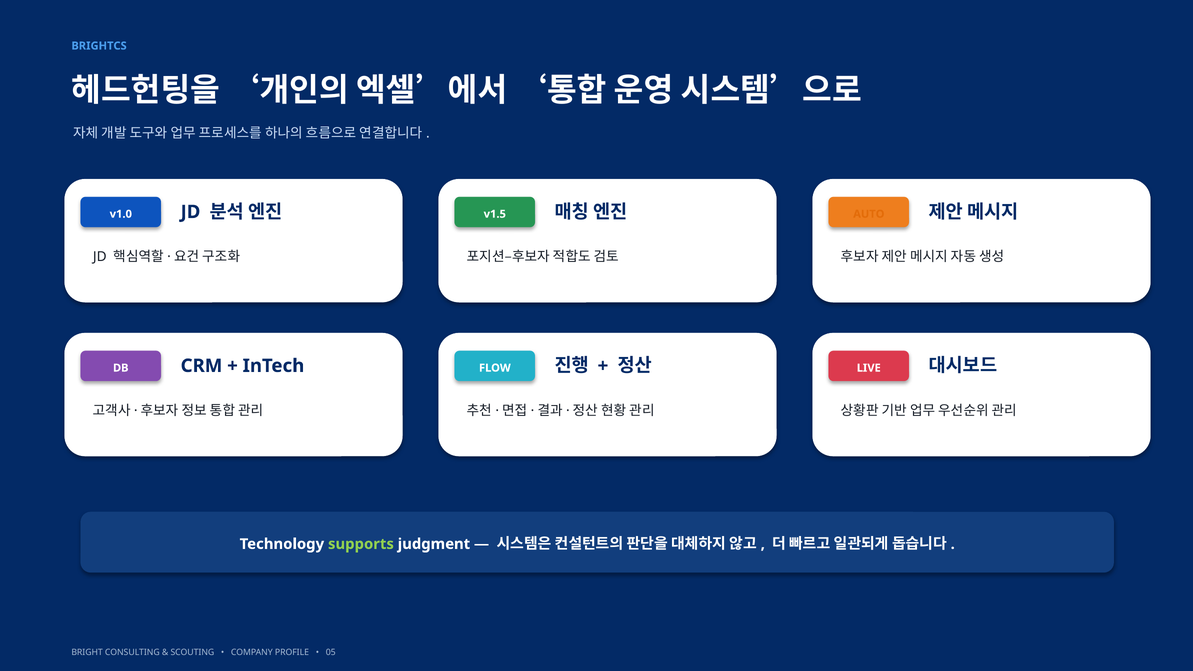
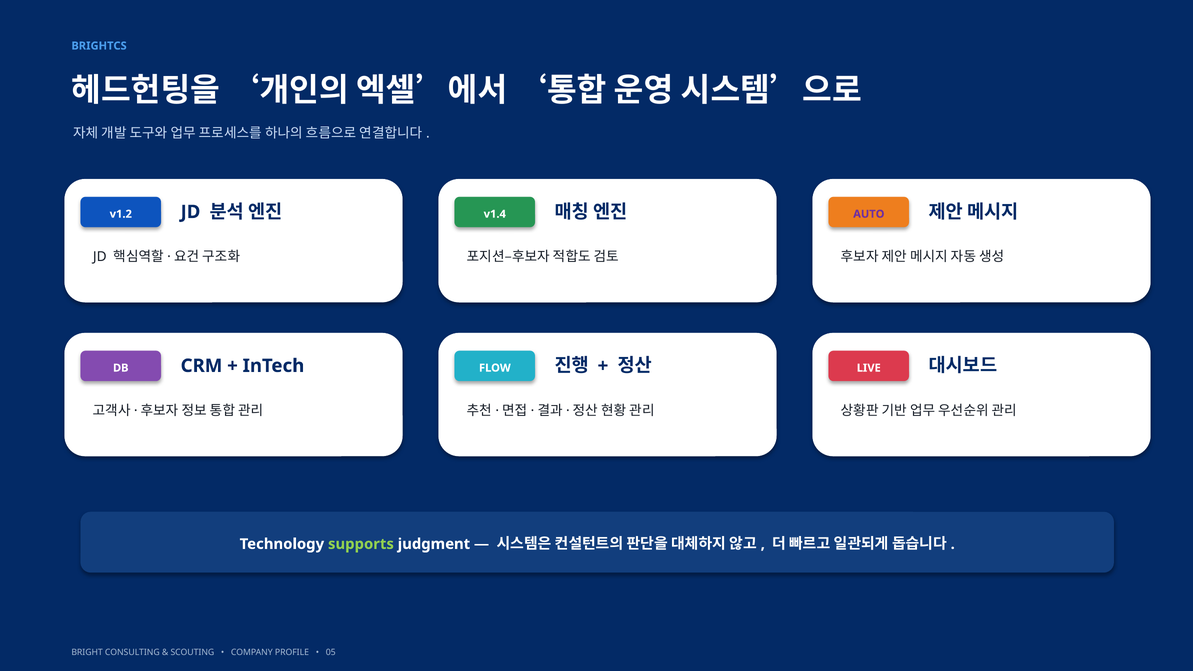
v1.0: v1.0 -> v1.2
v1.5: v1.5 -> v1.4
AUTO colour: orange -> purple
